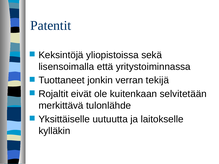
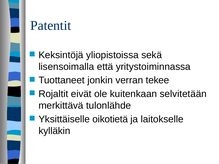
tekijä: tekijä -> tekee
uutuutta: uutuutta -> oikotietä
